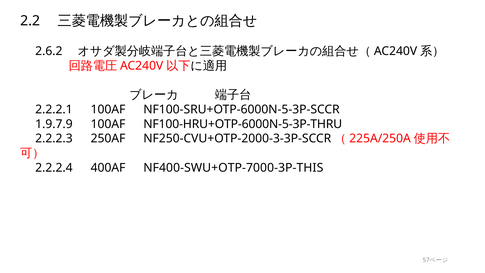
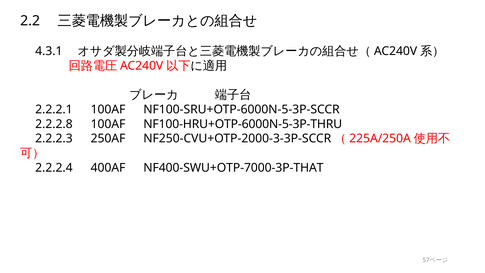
2.6.2: 2.6.2 -> 4.3.1
1.9.7.9: 1.9.7.9 -> 2.2.2.8
NF400-SWU+OTP-7000-3P-THIS: NF400-SWU+OTP-7000-3P-THIS -> NF400-SWU+OTP-7000-3P-THAT
